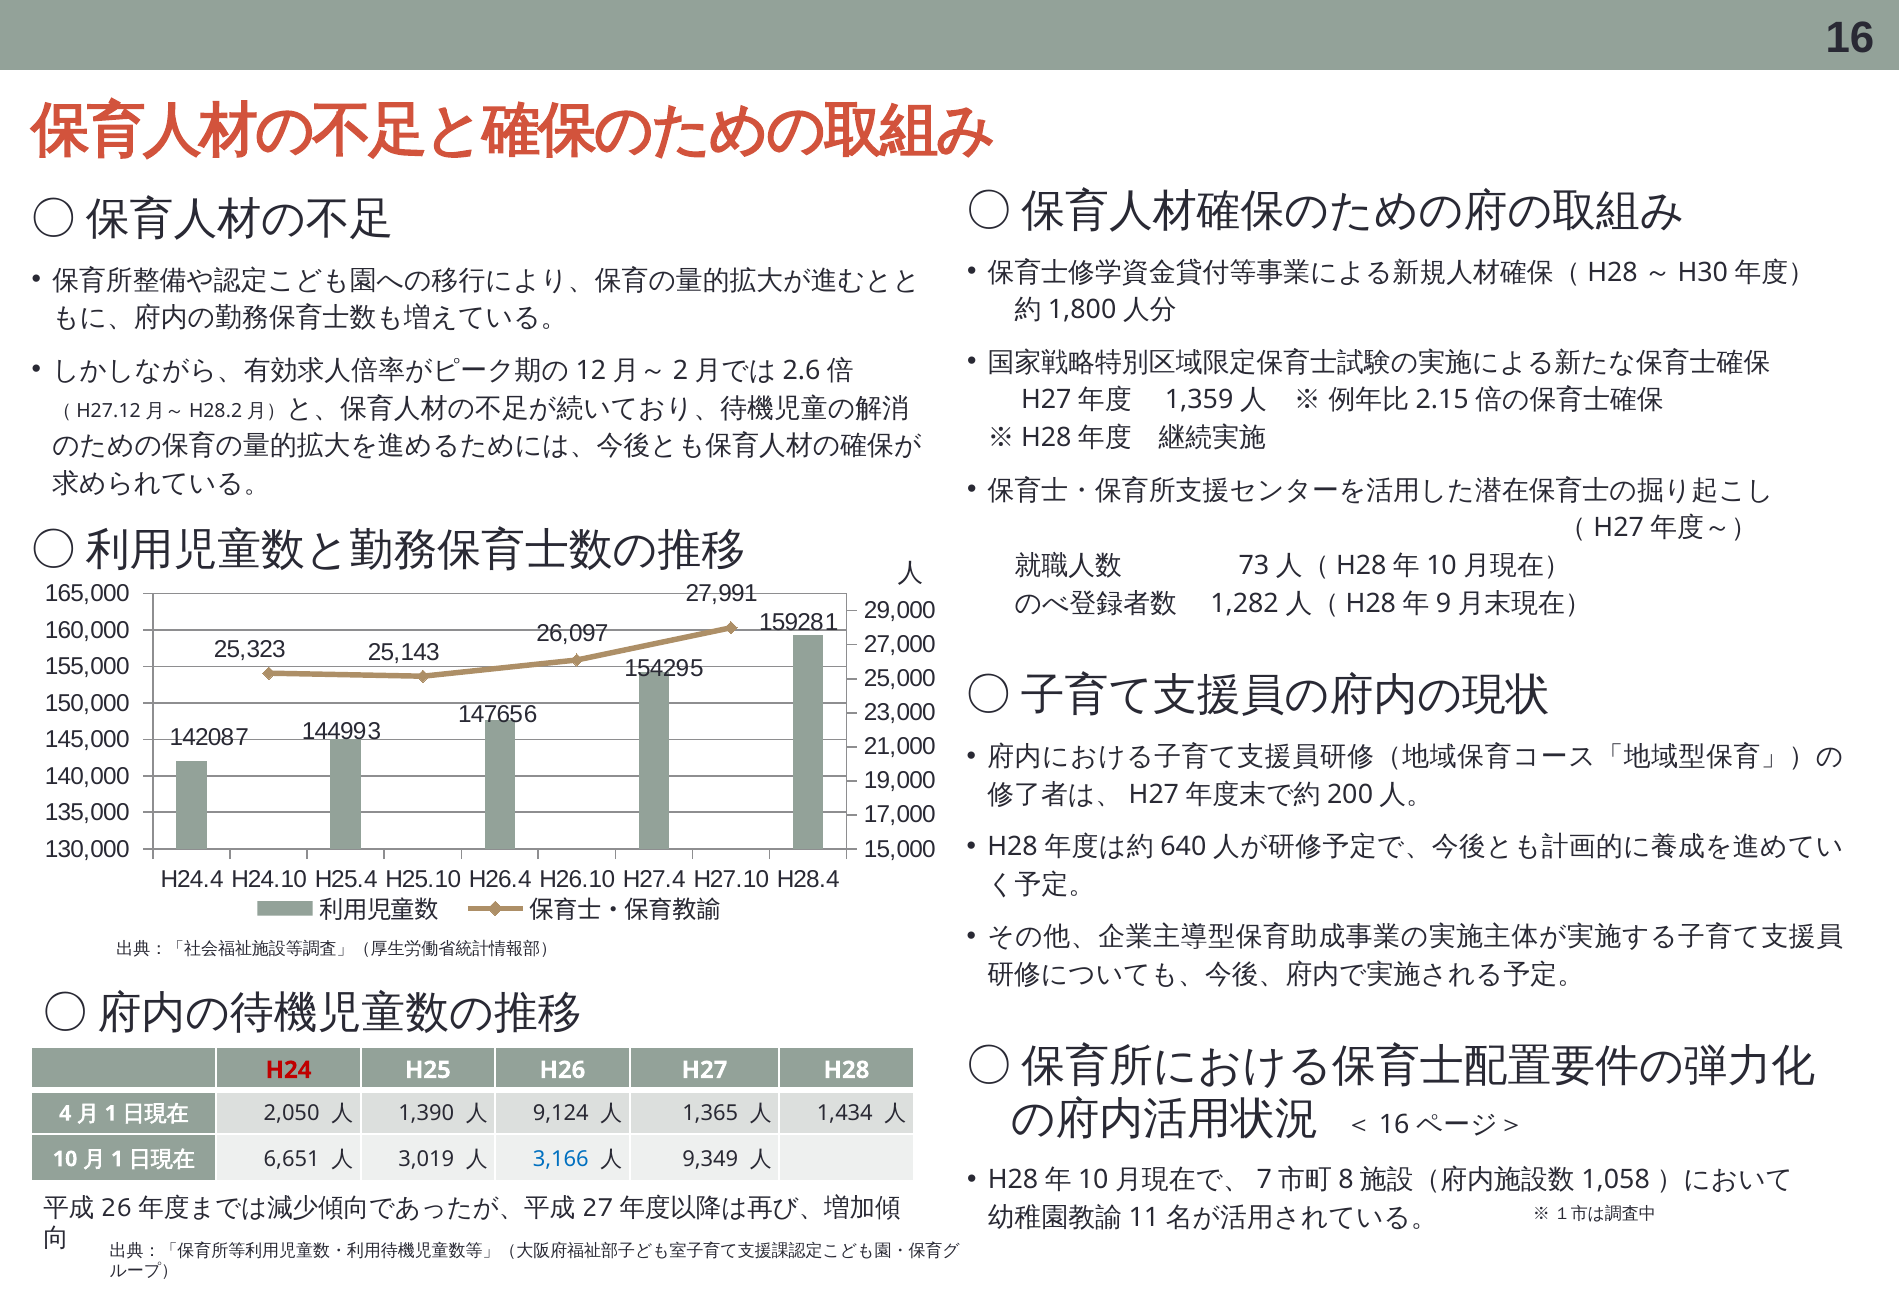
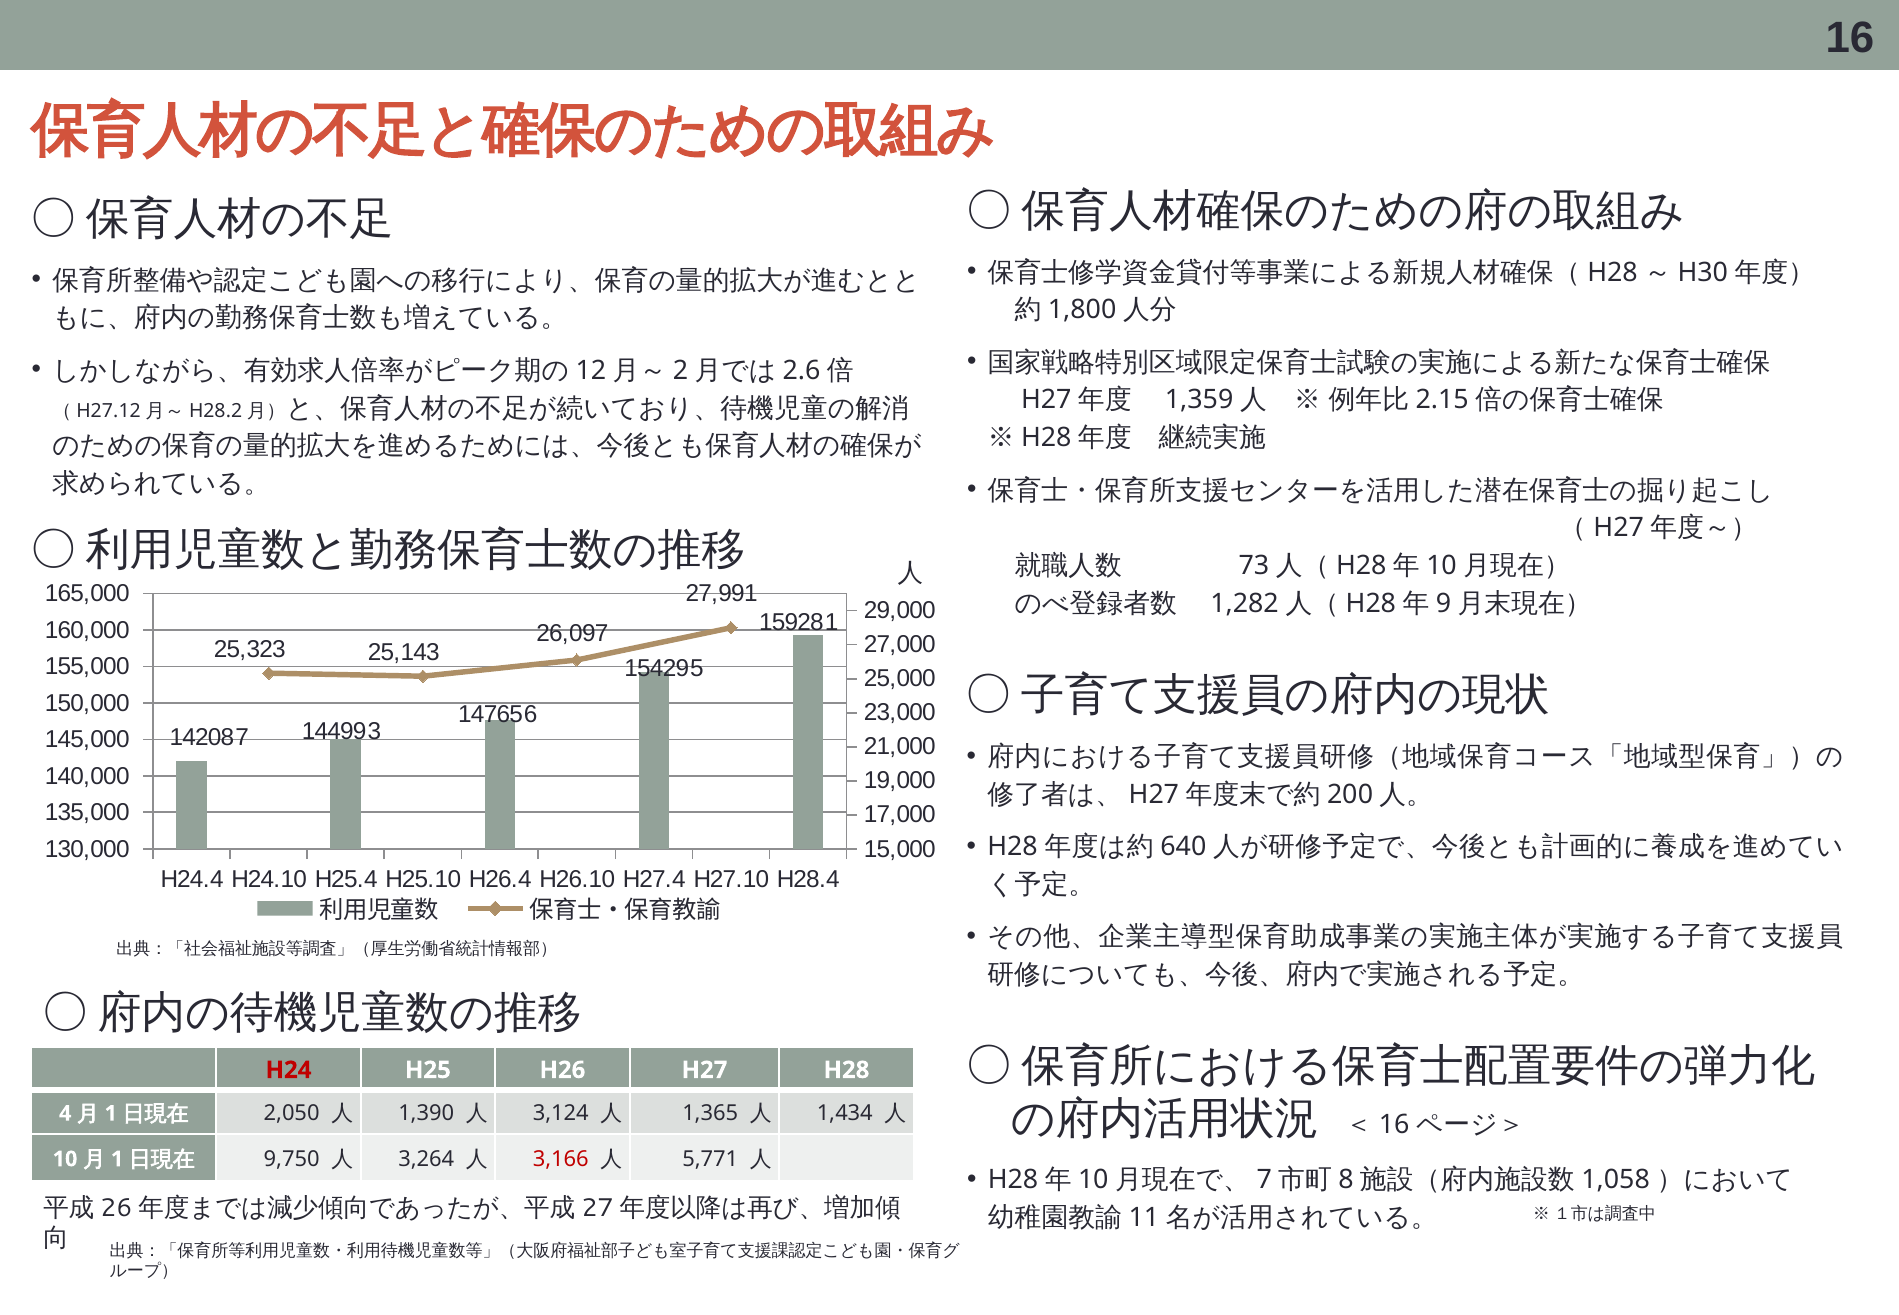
9,124: 9,124 -> 3,124
6,651: 6,651 -> 9,750
3,019: 3,019 -> 3,264
3,166 colour: blue -> red
9,349: 9,349 -> 5,771
